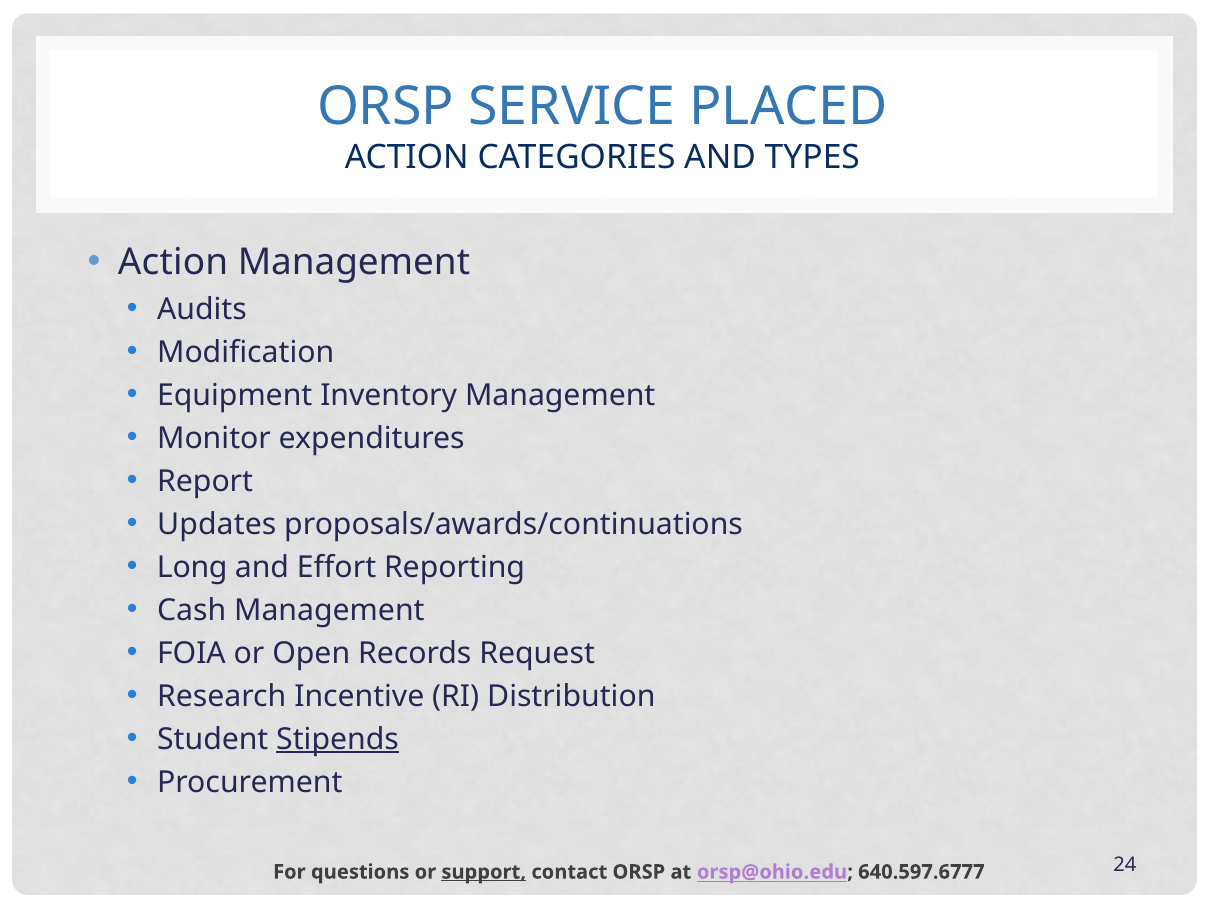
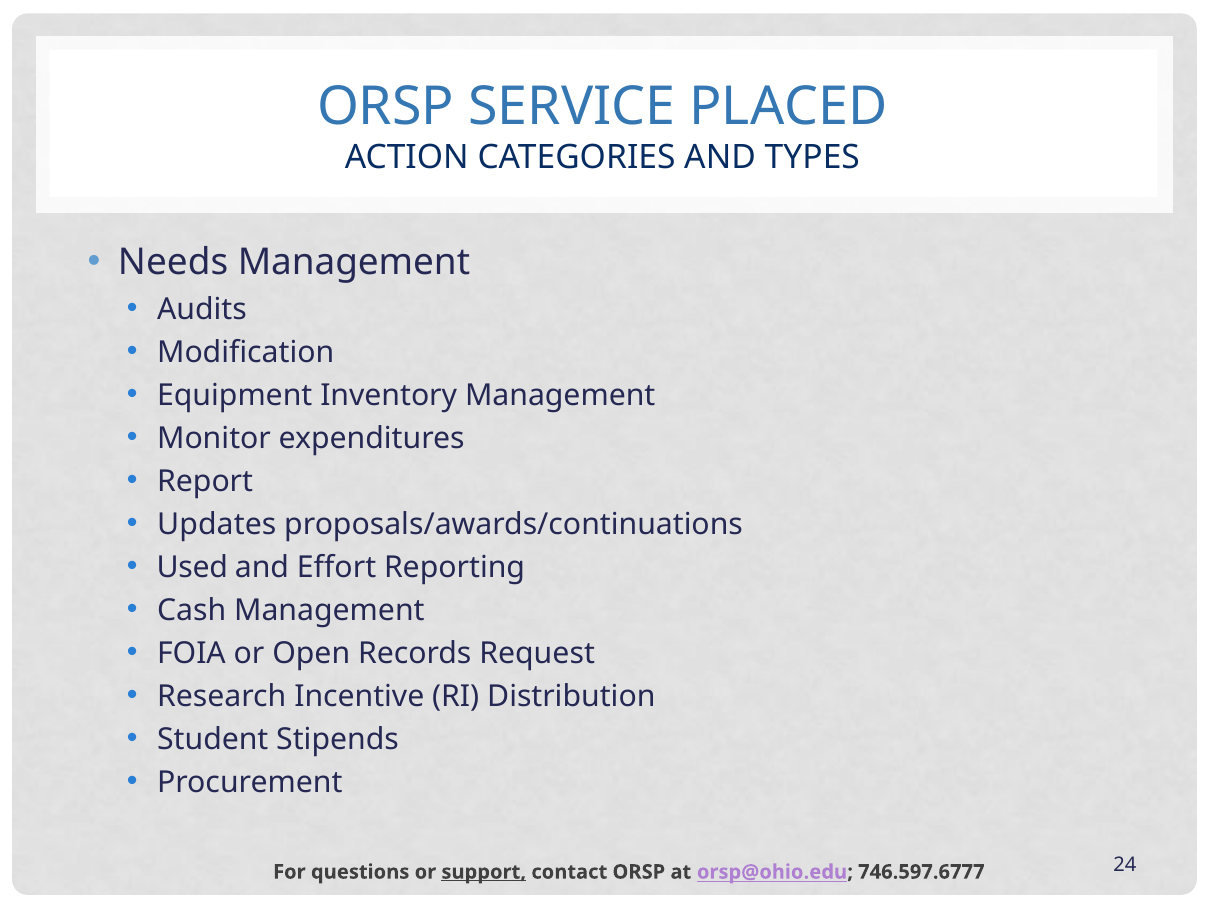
Action at (173, 263): Action -> Needs
Long: Long -> Used
Stipends underline: present -> none
640.597.6777: 640.597.6777 -> 746.597.6777
